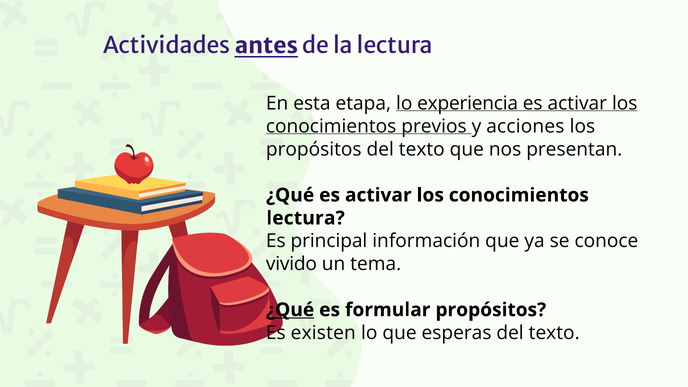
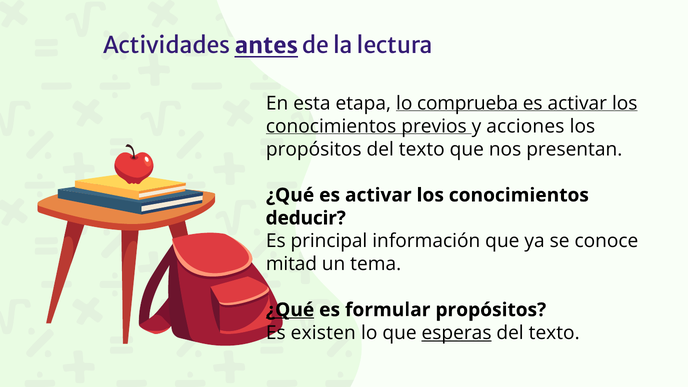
experiencia: experiencia -> comprueba
lectura at (306, 218): lectura -> deducir
vivido: vivido -> mitad
esperas underline: none -> present
